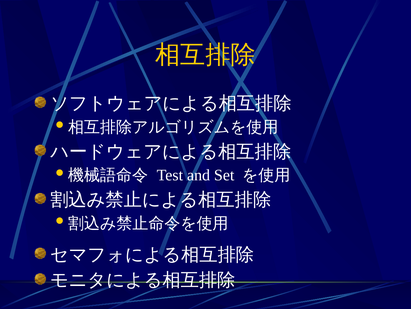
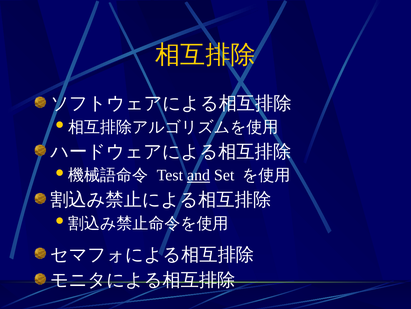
and underline: none -> present
